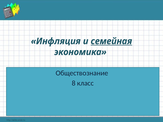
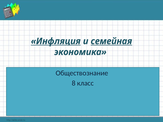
Инфляция underline: none -> present
